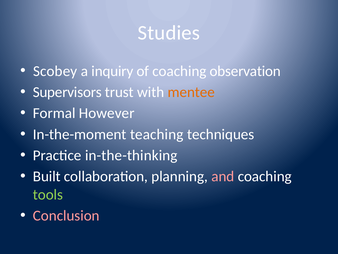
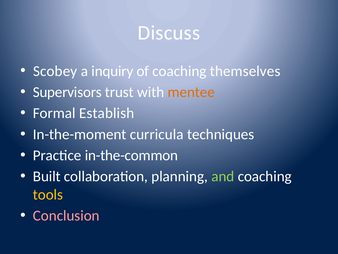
Studies: Studies -> Discuss
observation: observation -> themselves
However: However -> Establish
teaching: teaching -> curricula
in-the-thinking: in-the-thinking -> in-the-common
and colour: pink -> light green
tools colour: light green -> yellow
